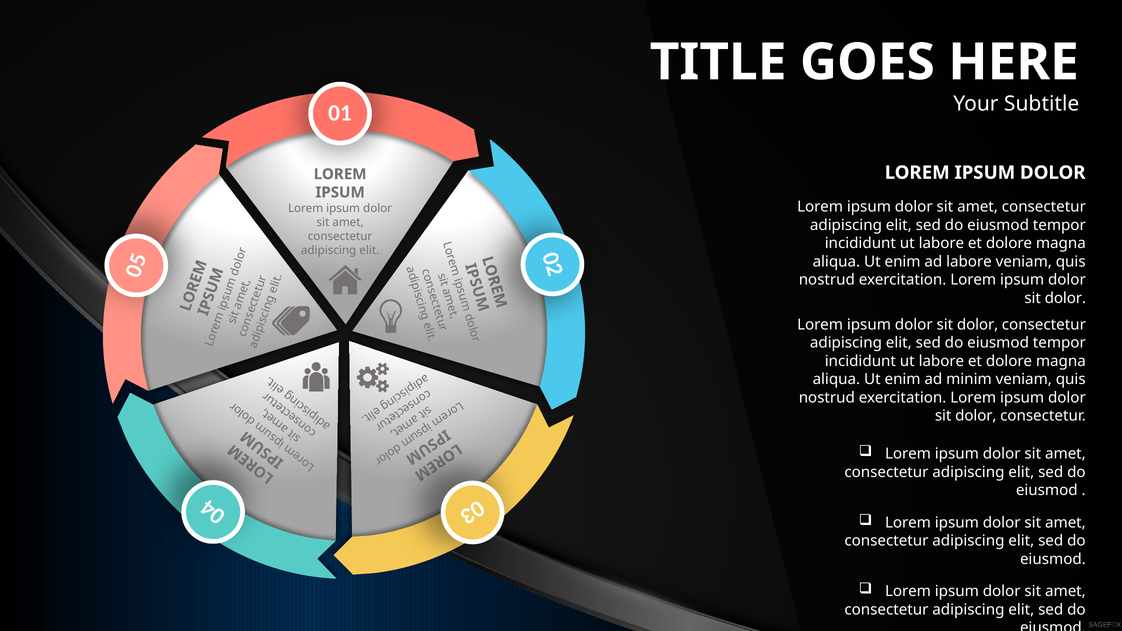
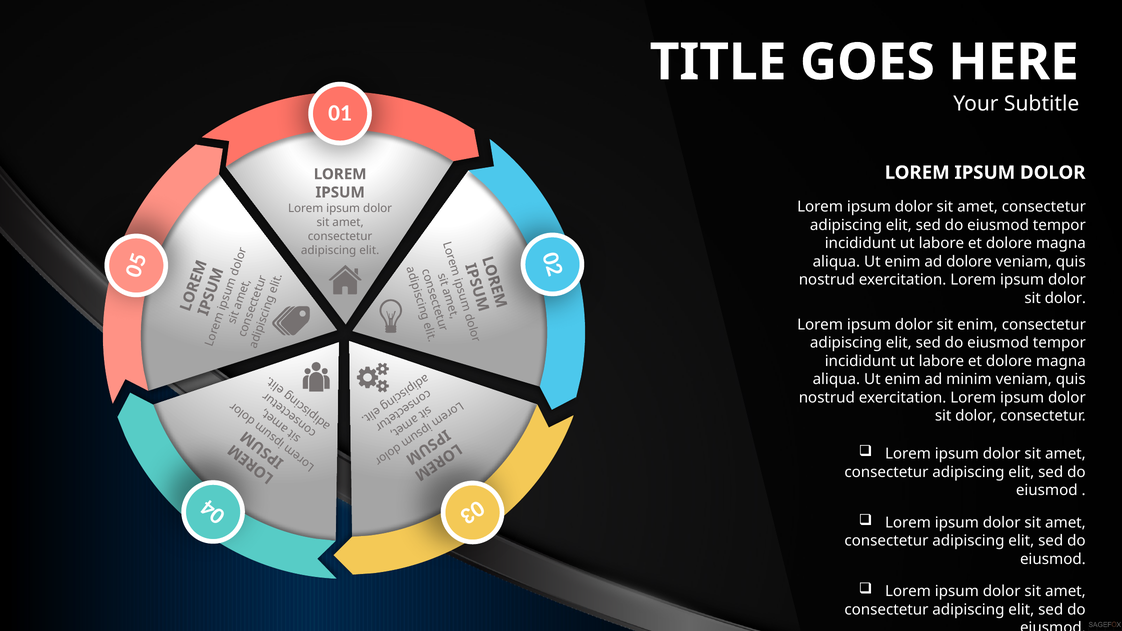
ad labore: labore -> dolore
dolor at (978, 325): dolor -> enim
